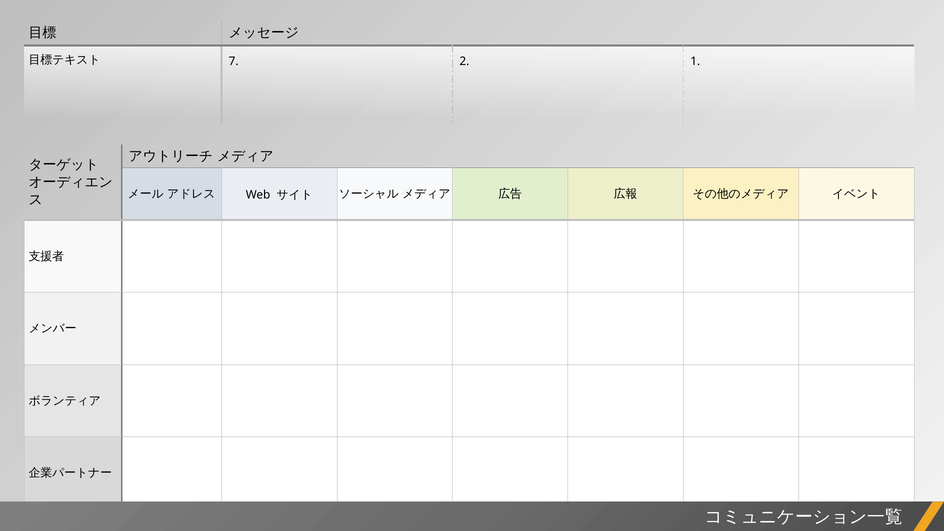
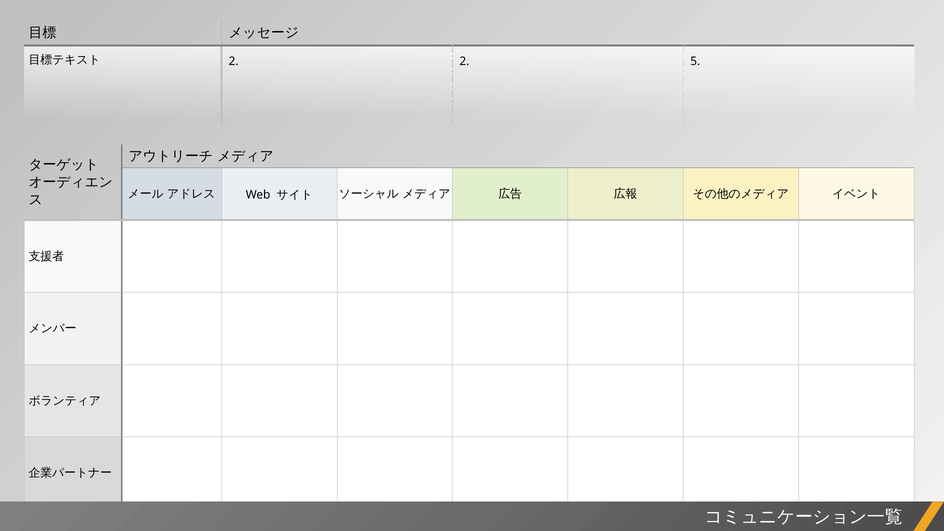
7 at (234, 61): 7 -> 2
1: 1 -> 5
